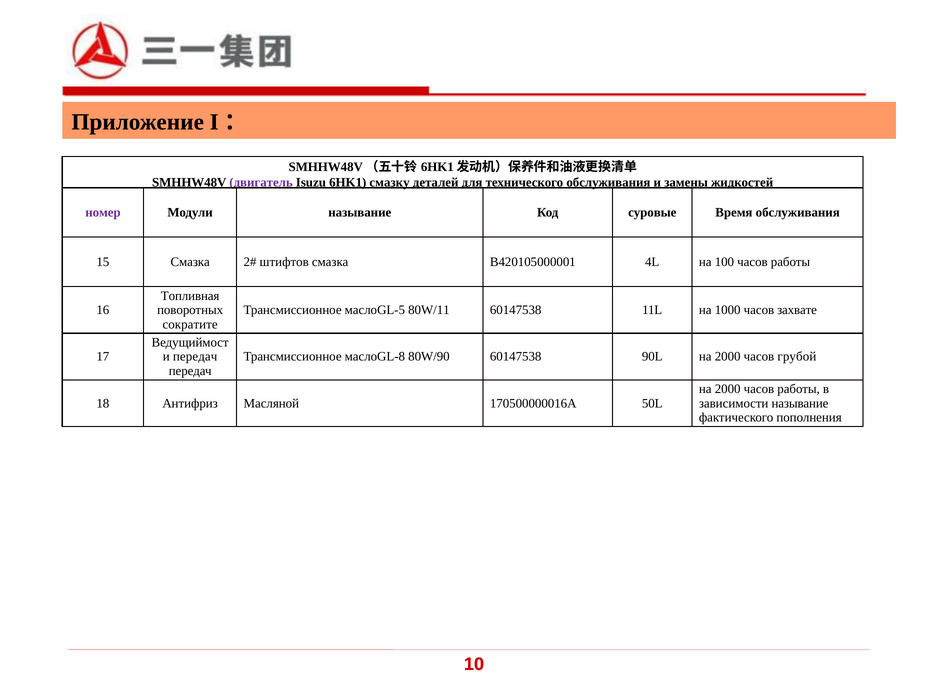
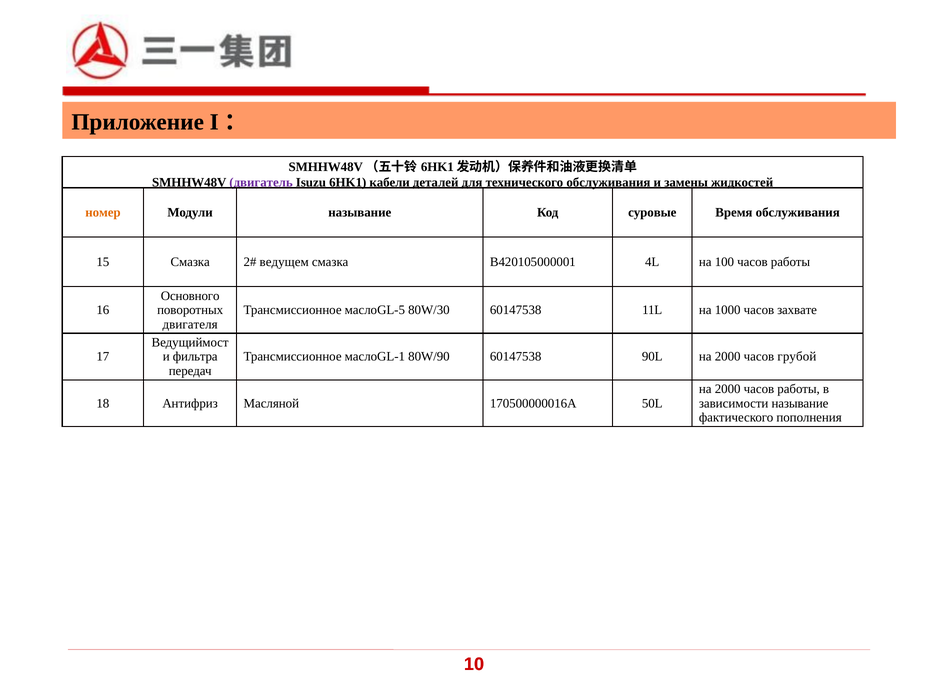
смазку: смазку -> кабели
номер colour: purple -> orange
штифтов: штифтов -> ведущем
Топливная: Топливная -> Основного
80W/11: 80W/11 -> 80W/30
сократите: сократите -> двигателя
и передач: передач -> фильтра
маслоGL-8: маслоGL-8 -> маслоGL-1
